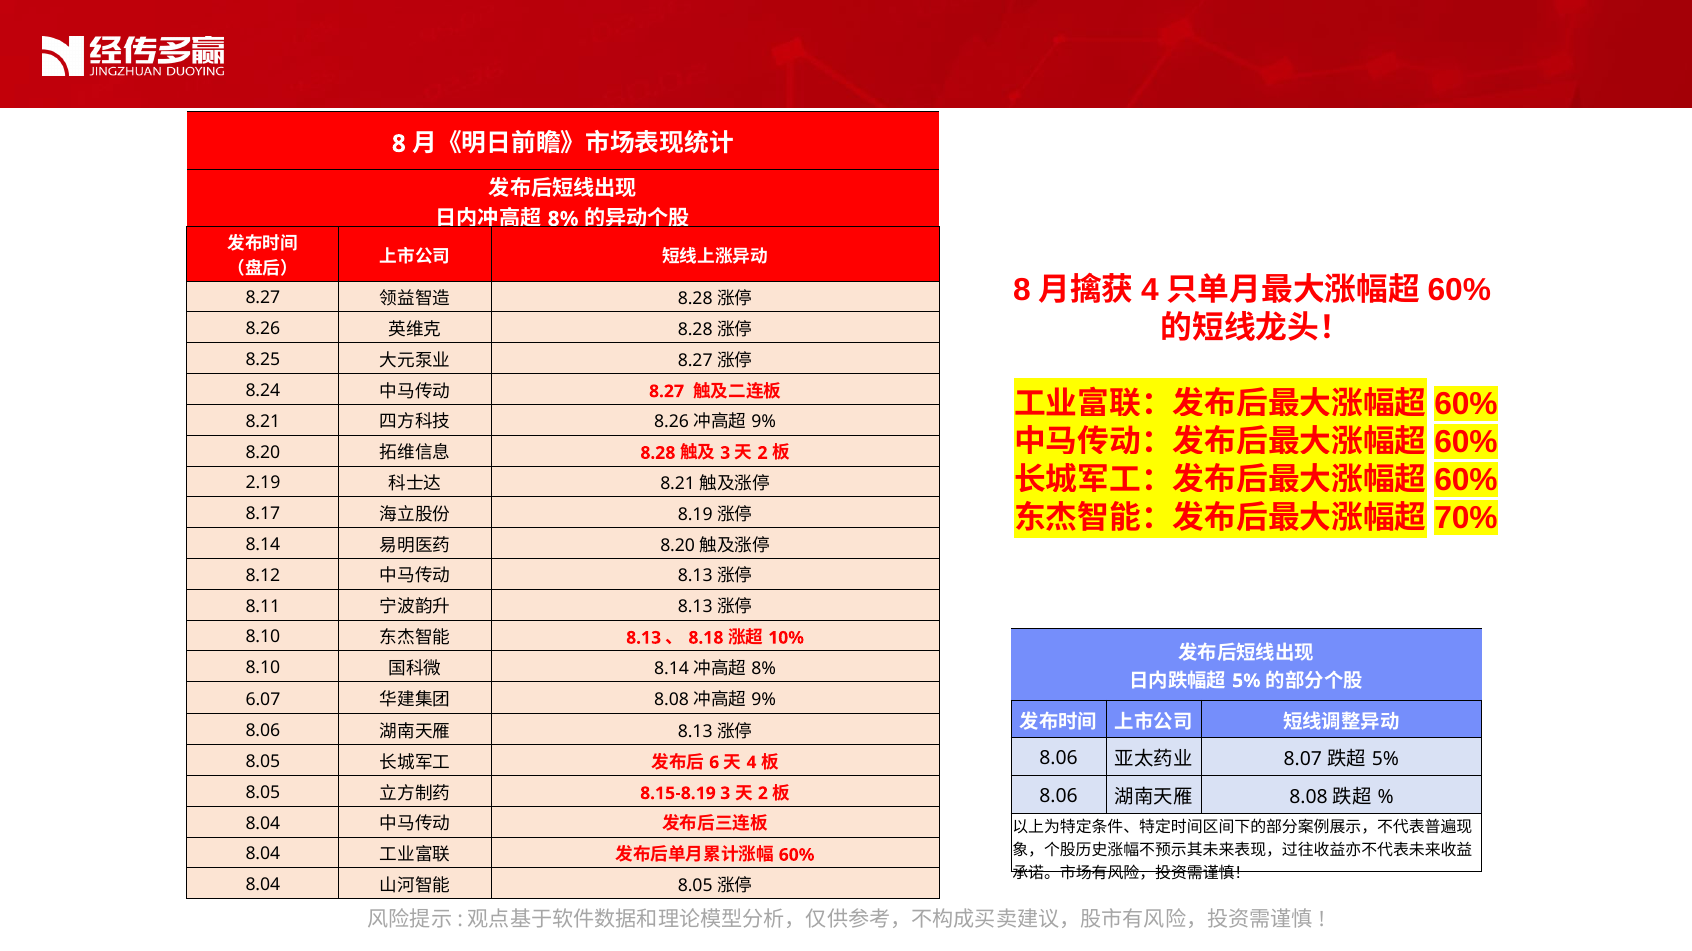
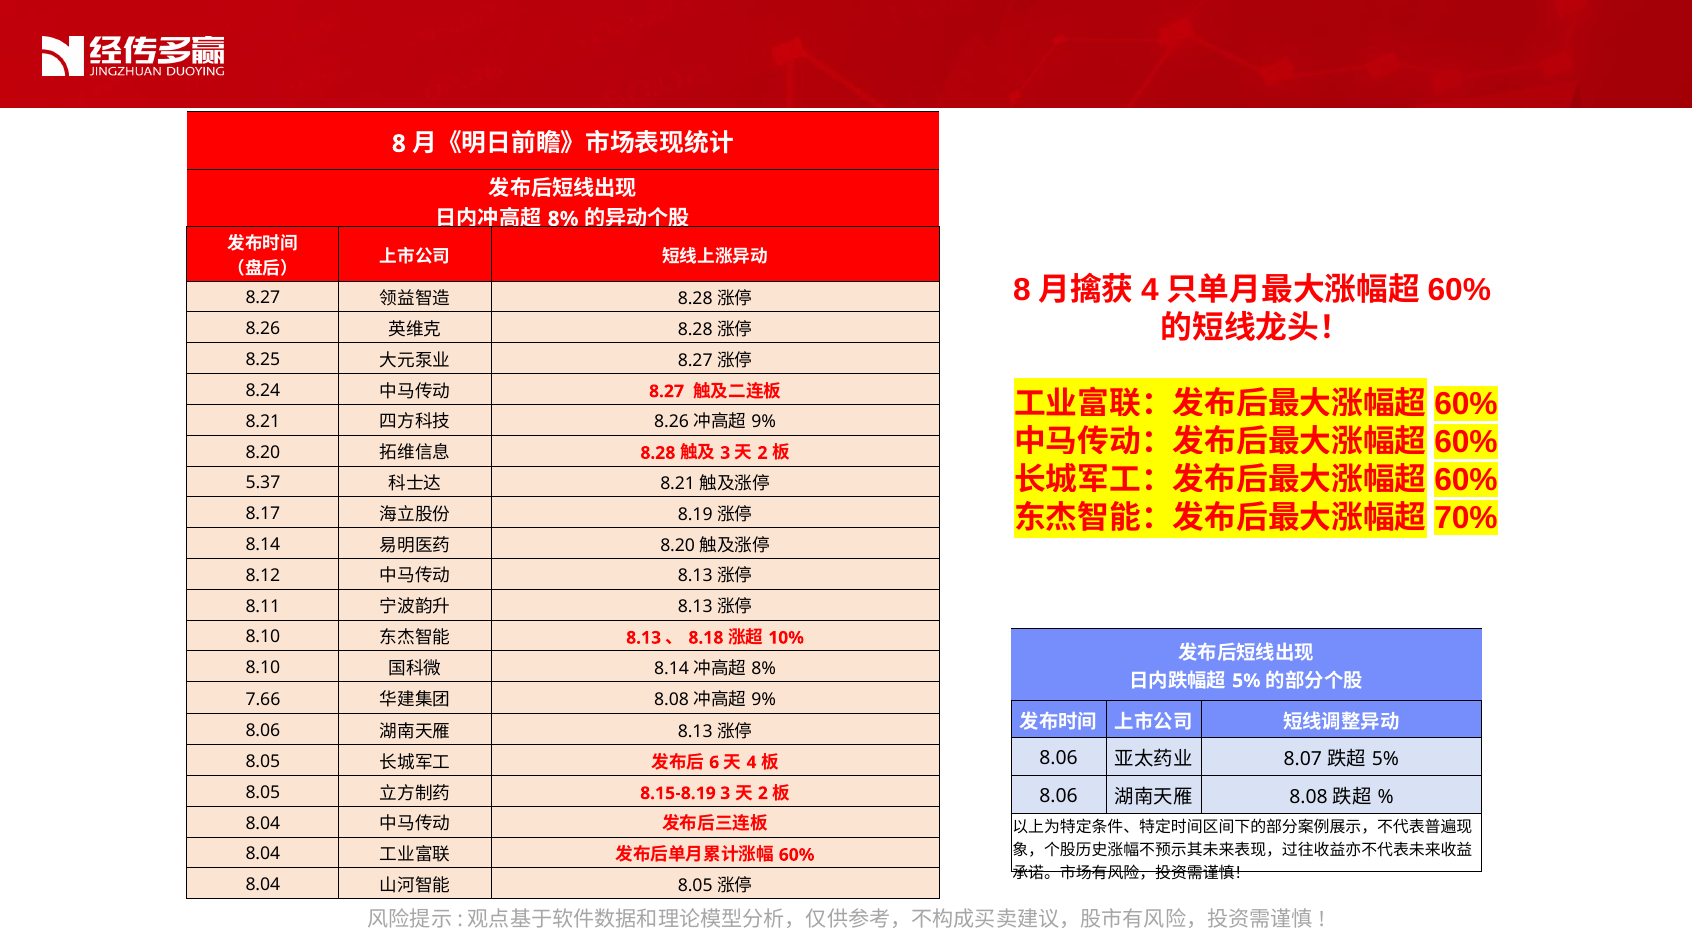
2.19: 2.19 -> 5.37
6.07: 6.07 -> 7.66
